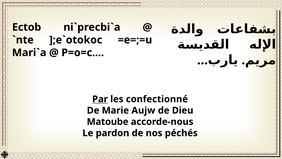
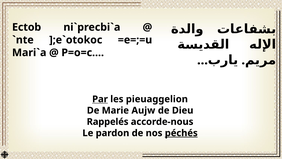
confectionné: confectionné -> pieuaggelion
Matoube: Matoube -> Rappelés
péchés underline: none -> present
